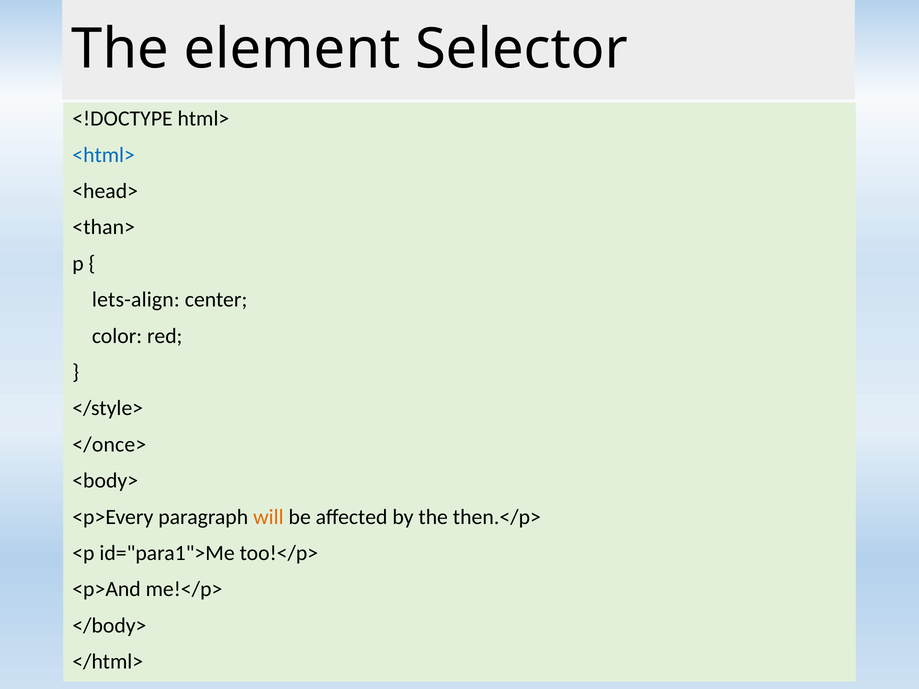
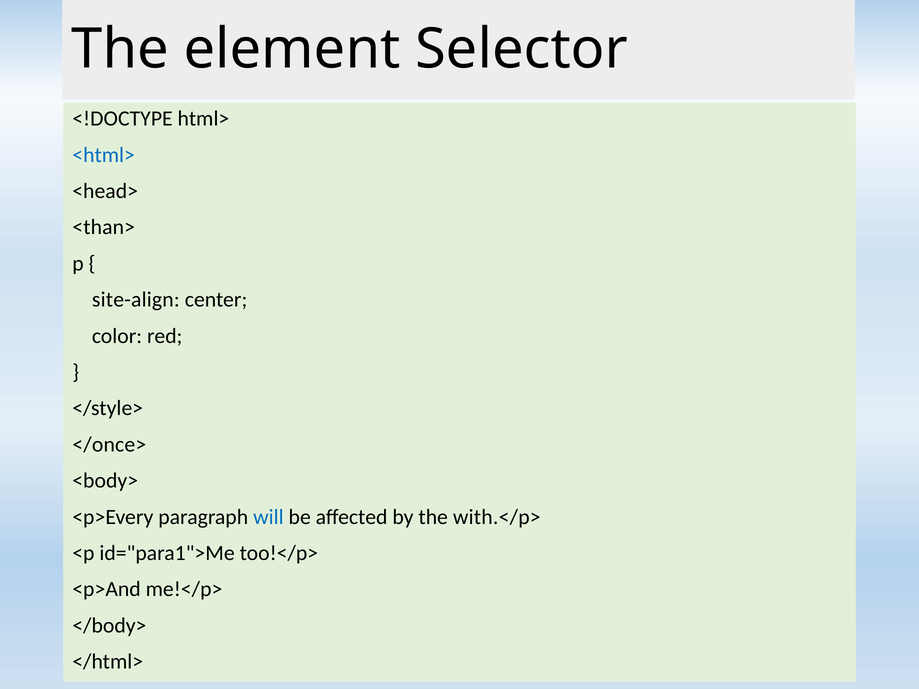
lets-align: lets-align -> site-align
will colour: orange -> blue
then.</p>: then.</p> -> with.</p>
